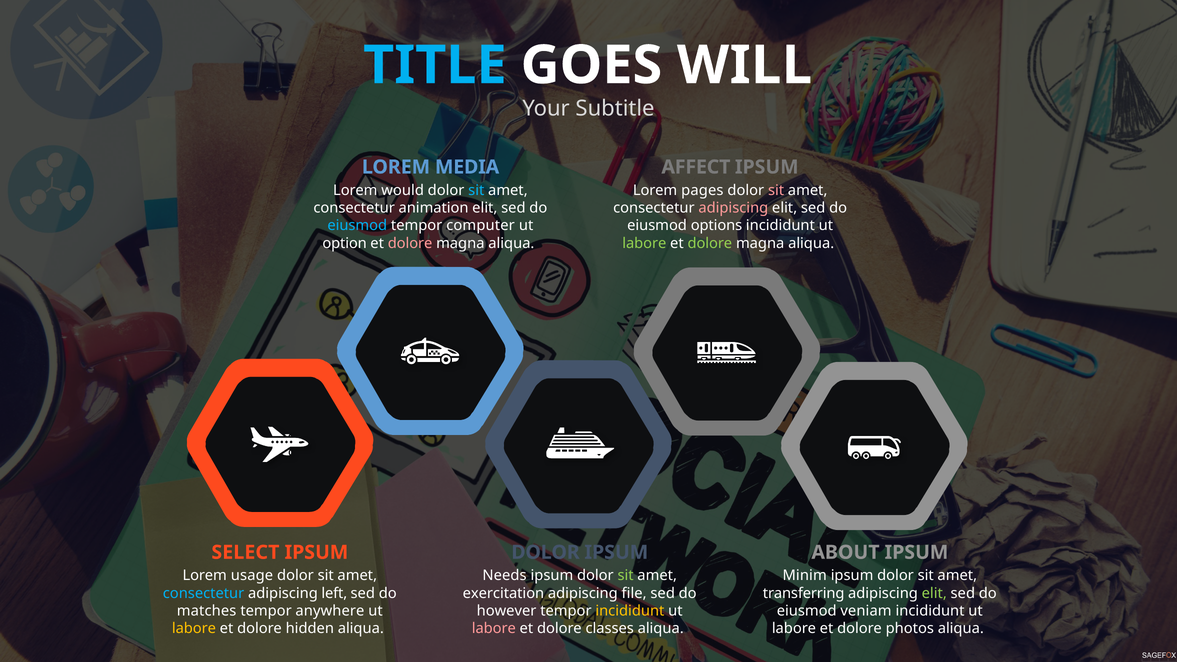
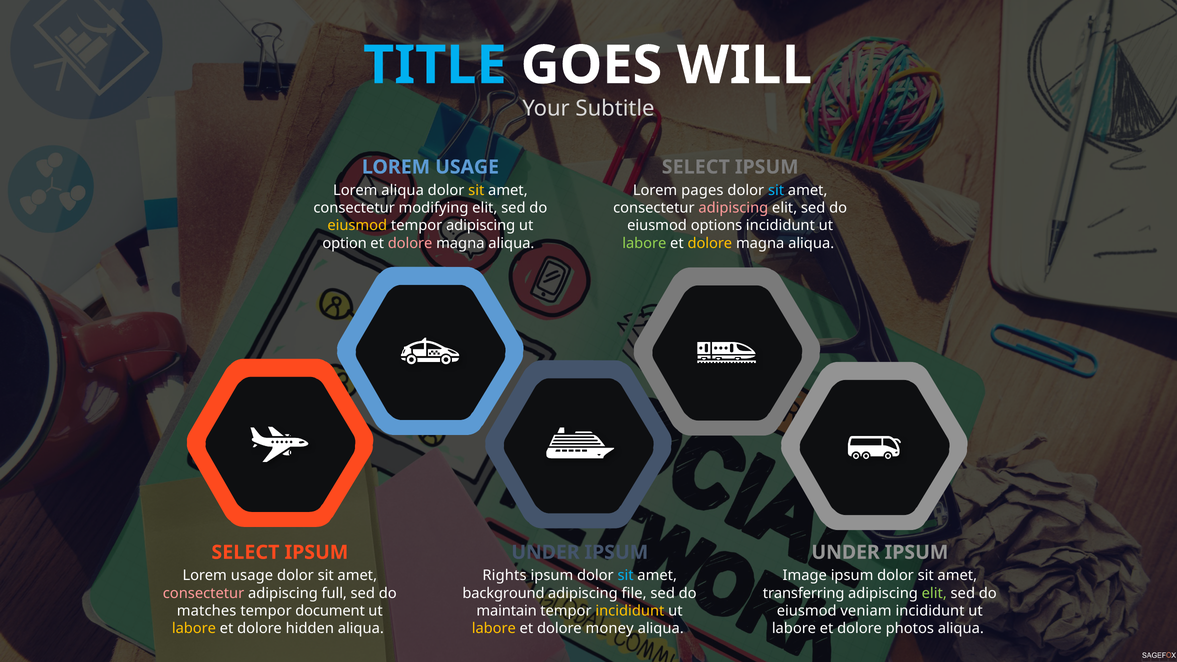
MEDIA at (467, 167): MEDIA -> USAGE
AFFECT at (696, 167): AFFECT -> SELECT
Lorem would: would -> aliqua
sit at (476, 190) colour: light blue -> yellow
sit at (776, 190) colour: pink -> light blue
animation: animation -> modifying
eiusmod at (357, 226) colour: light blue -> yellow
tempor computer: computer -> adipiscing
dolore at (710, 243) colour: light green -> yellow
DOLOR at (545, 552): DOLOR -> UNDER
ABOUT at (845, 552): ABOUT -> UNDER
Needs: Needs -> Rights
sit at (626, 576) colour: light green -> light blue
Minim: Minim -> Image
consectetur at (204, 593) colour: light blue -> pink
left: left -> full
exercitation: exercitation -> background
anywhere: anywhere -> document
however: however -> maintain
labore at (494, 629) colour: pink -> yellow
classes: classes -> money
